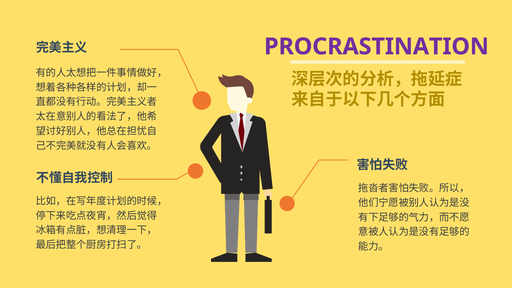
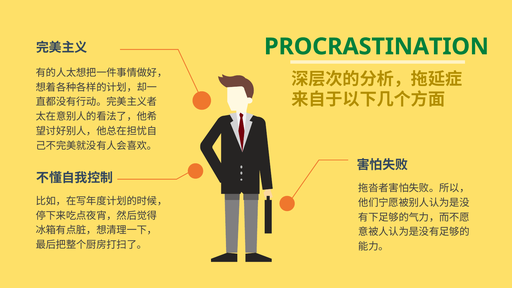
PROCRASTINATION colour: purple -> green
